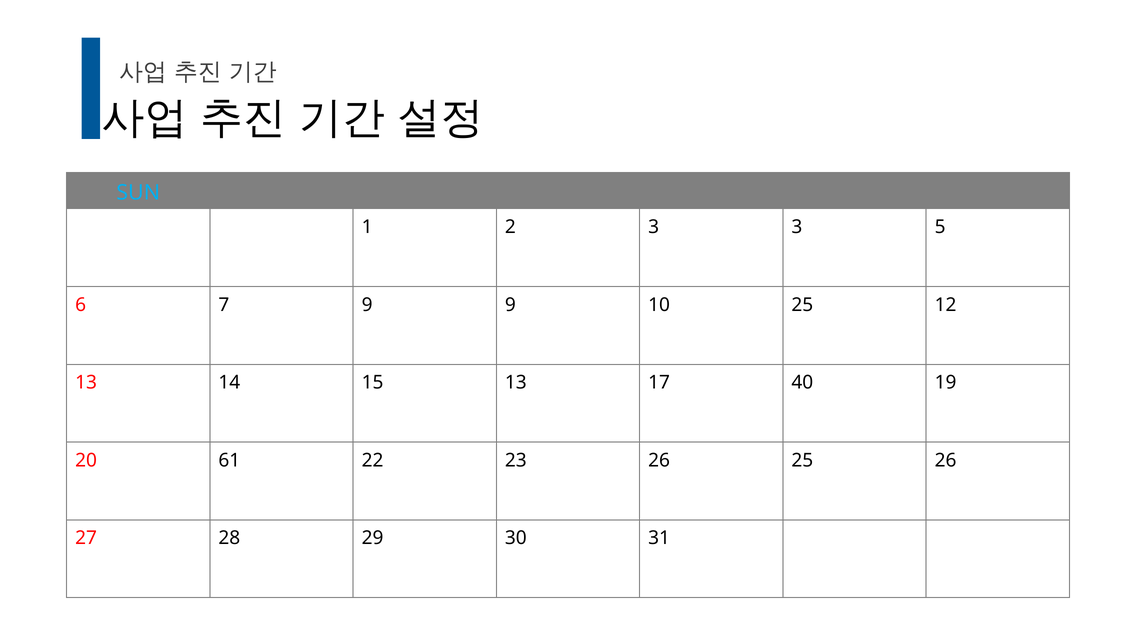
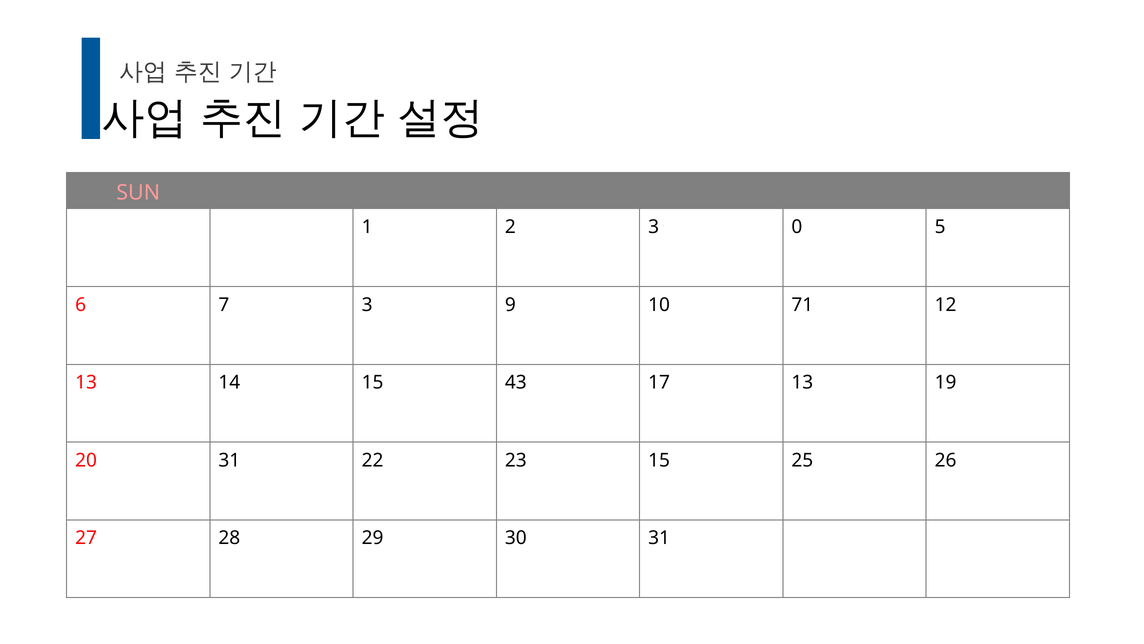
SUN colour: light blue -> pink
3 3: 3 -> 0
7 9: 9 -> 3
10 25: 25 -> 71
15 13: 13 -> 43
17 40: 40 -> 13
20 61: 61 -> 31
23 26: 26 -> 15
